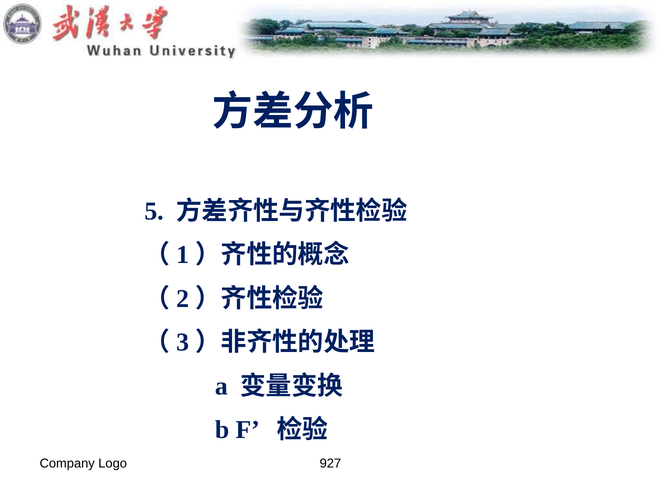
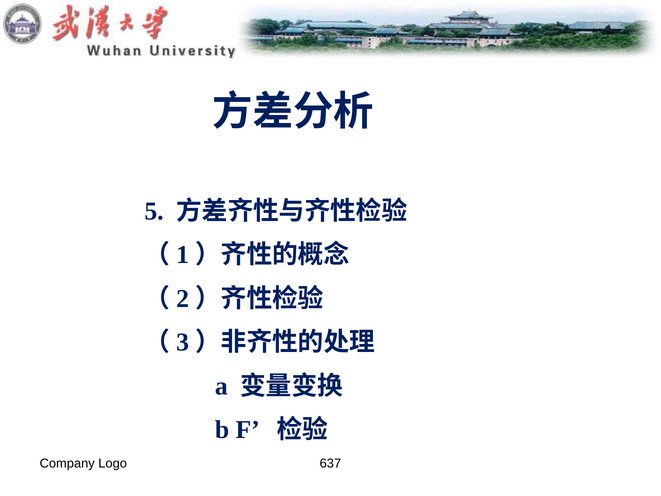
927: 927 -> 637
